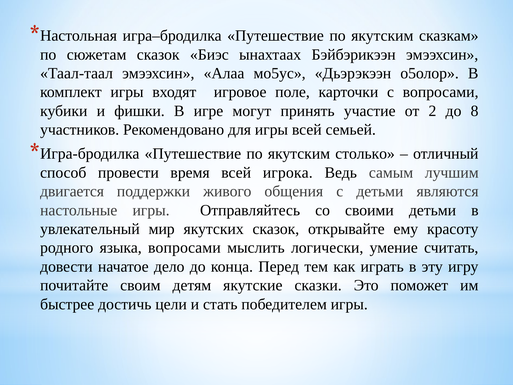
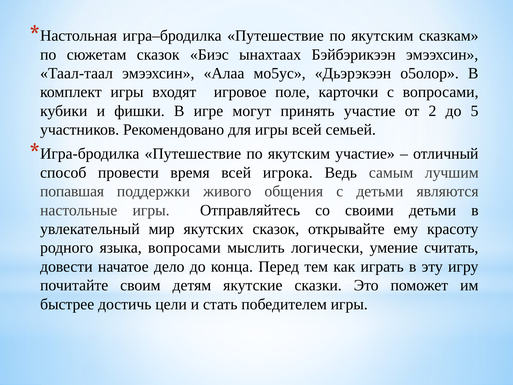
8: 8 -> 5
якутским столько: столько -> участие
двигается: двигается -> попавшая
